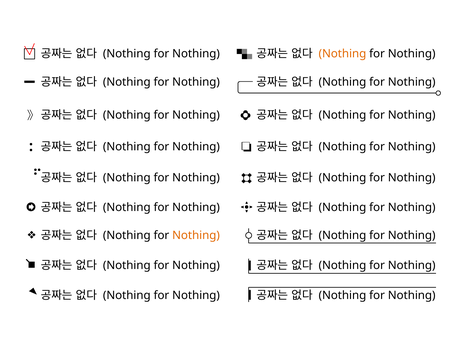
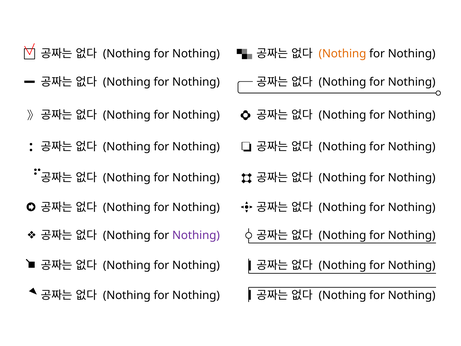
Nothing at (196, 235) colour: orange -> purple
